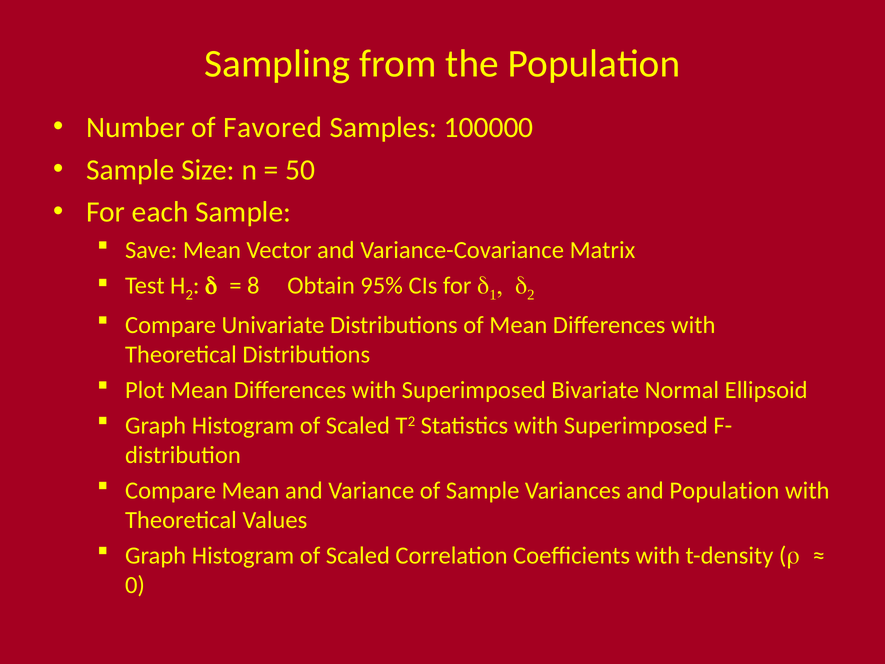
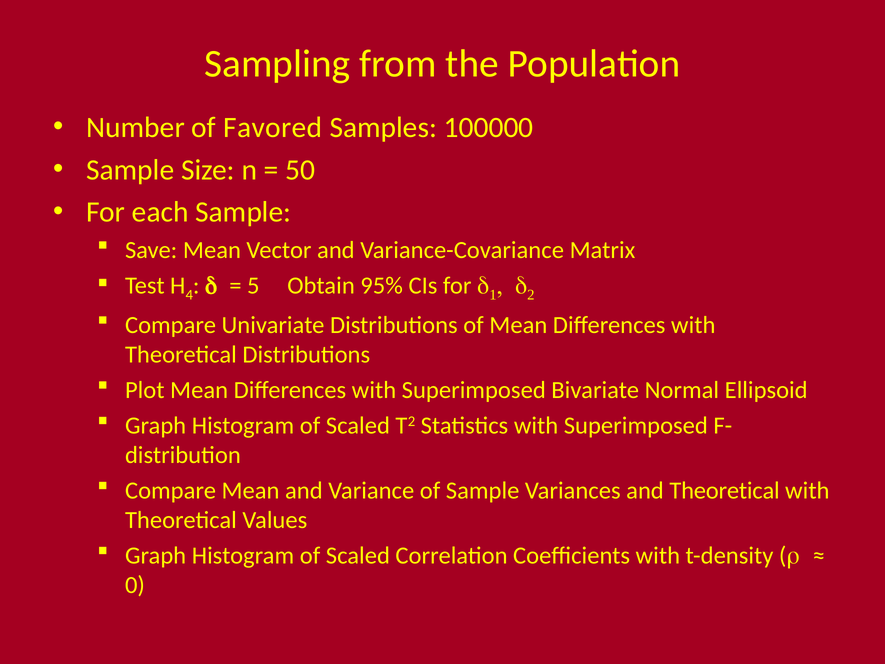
2 at (189, 295): 2 -> 4
8: 8 -> 5
and Population: Population -> Theoretical
